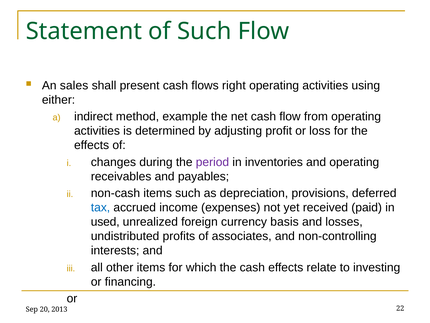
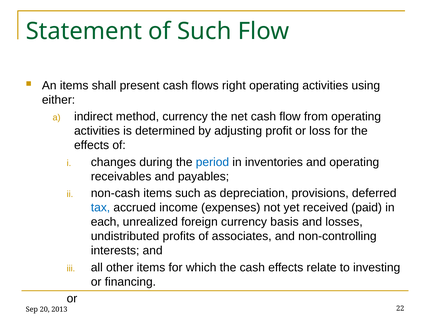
An sales: sales -> items
method example: example -> currency
period colour: purple -> blue
used: used -> each
